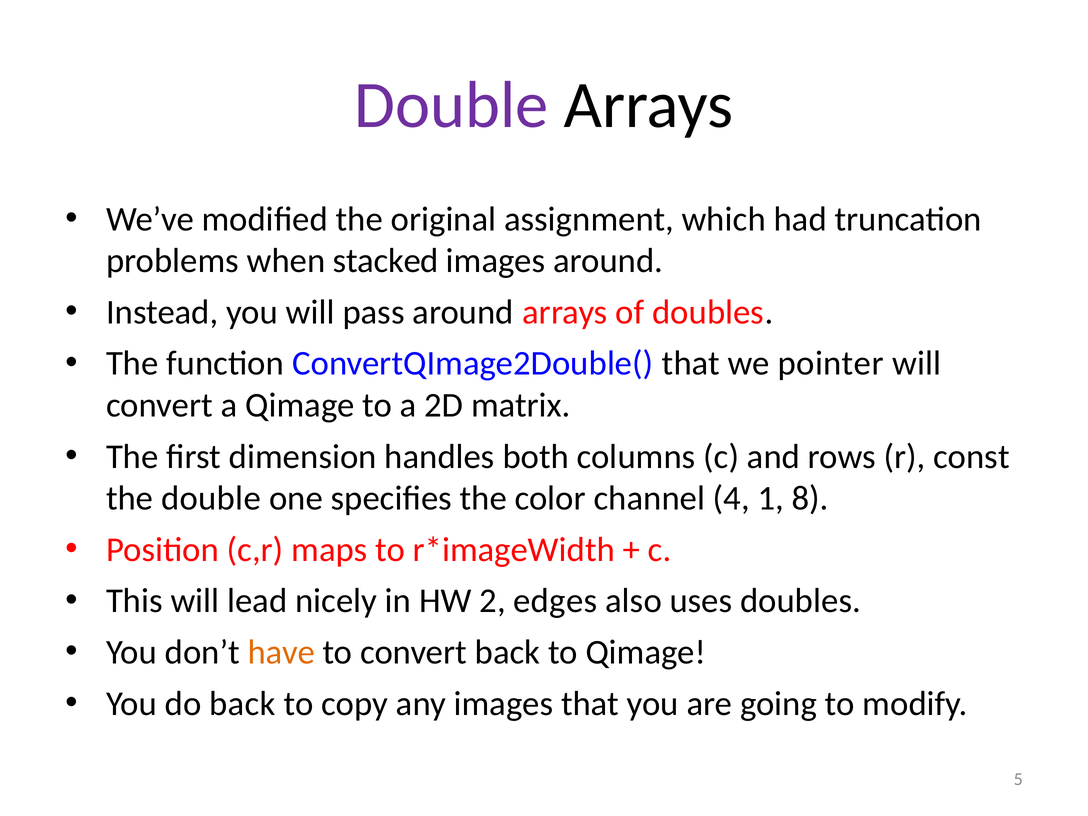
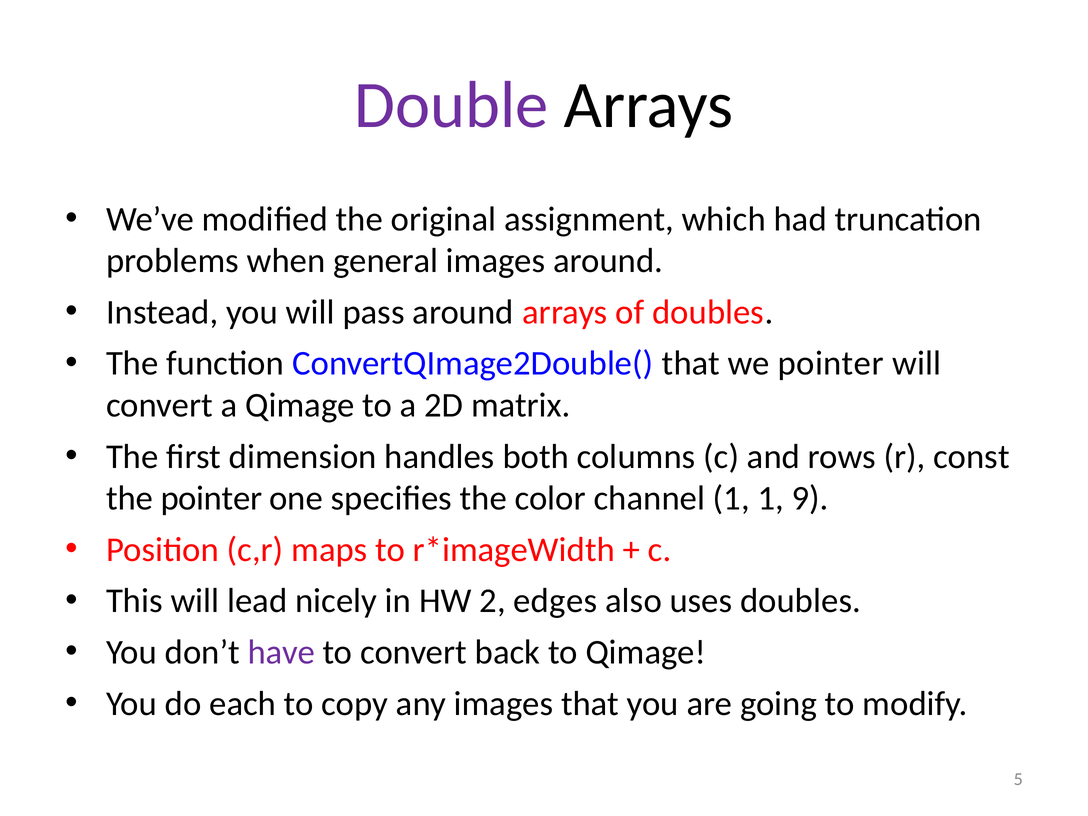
stacked: stacked -> general
the double: double -> pointer
channel 4: 4 -> 1
8: 8 -> 9
have colour: orange -> purple
do back: back -> each
